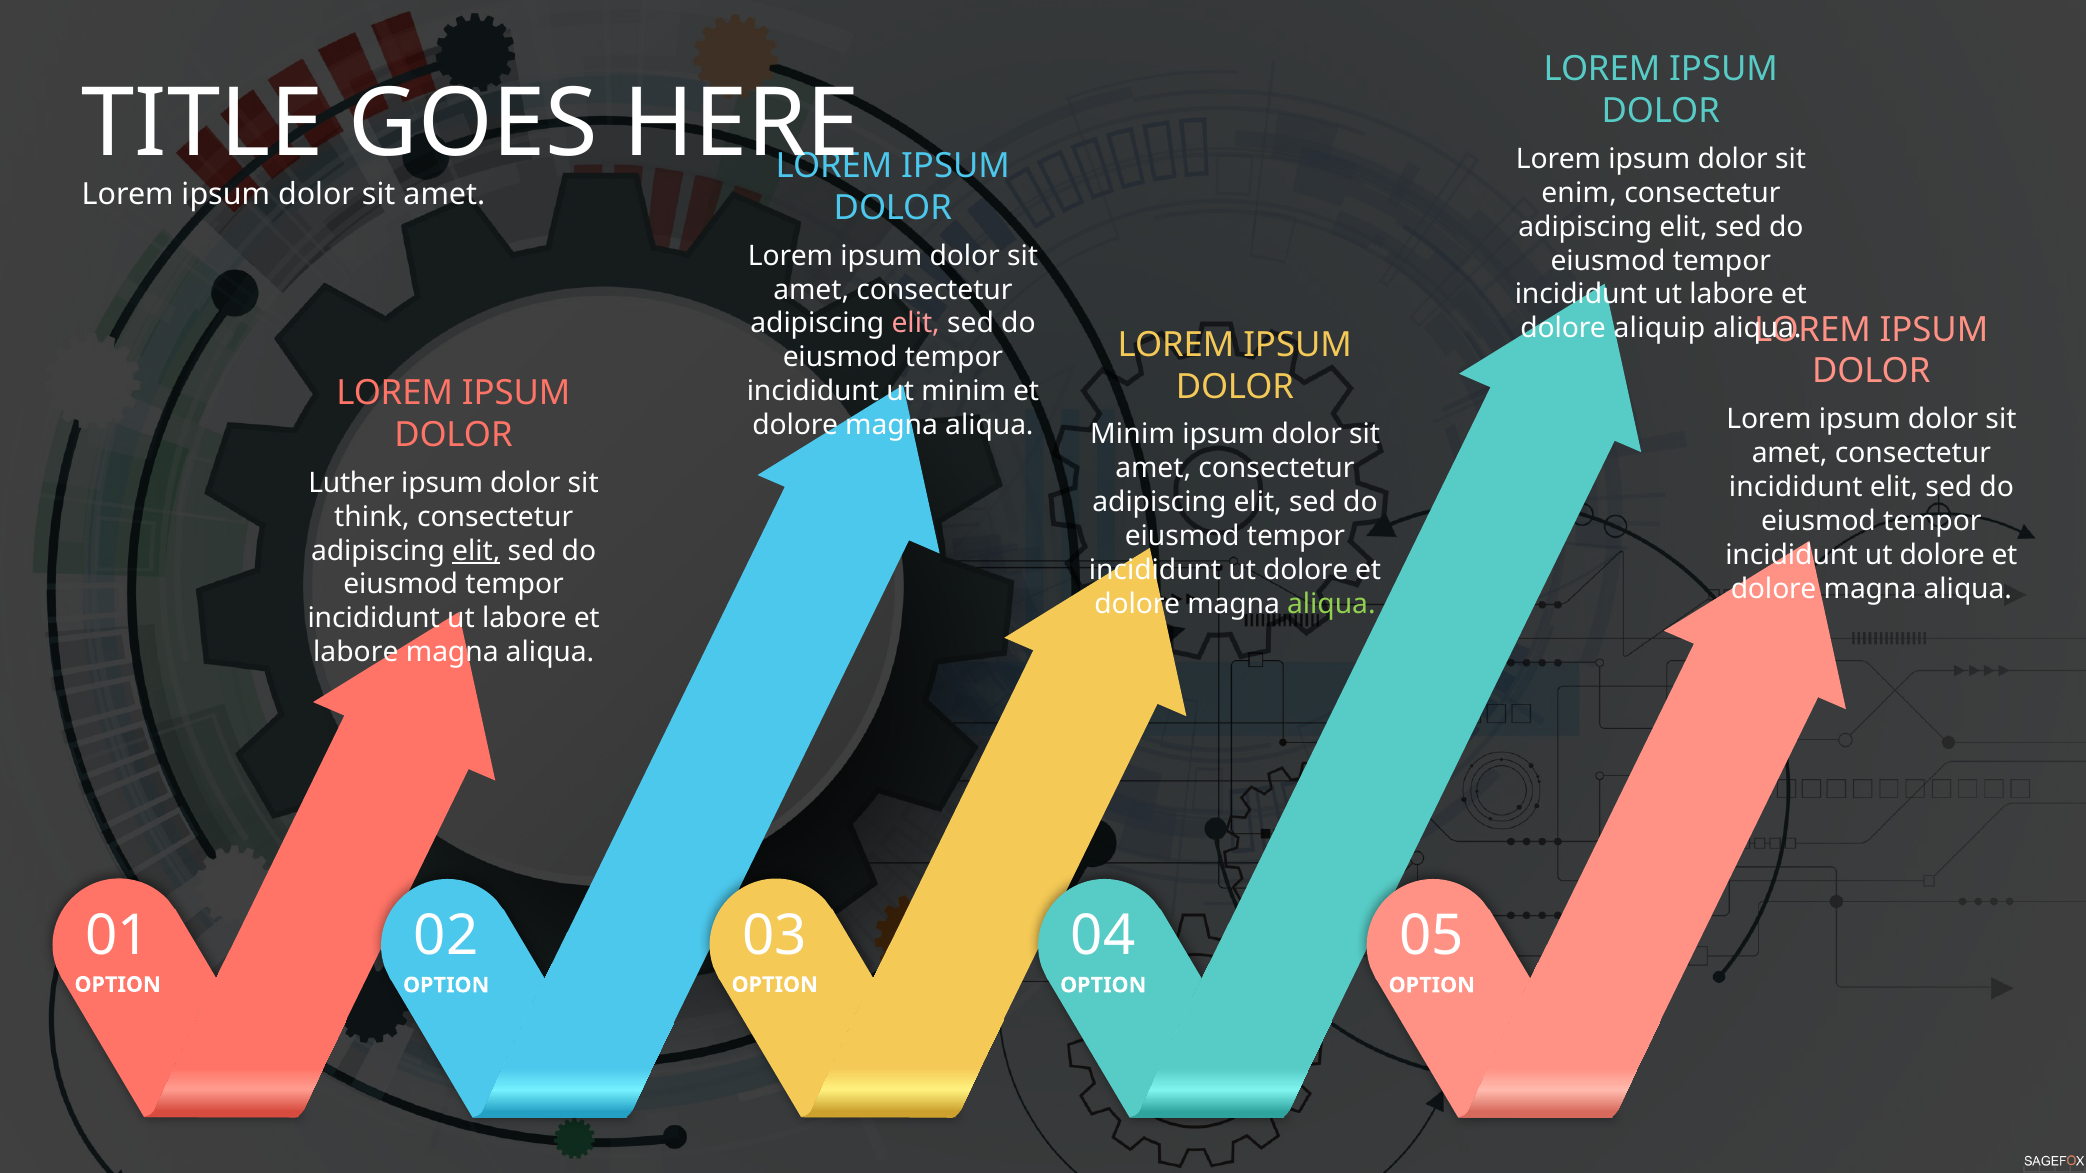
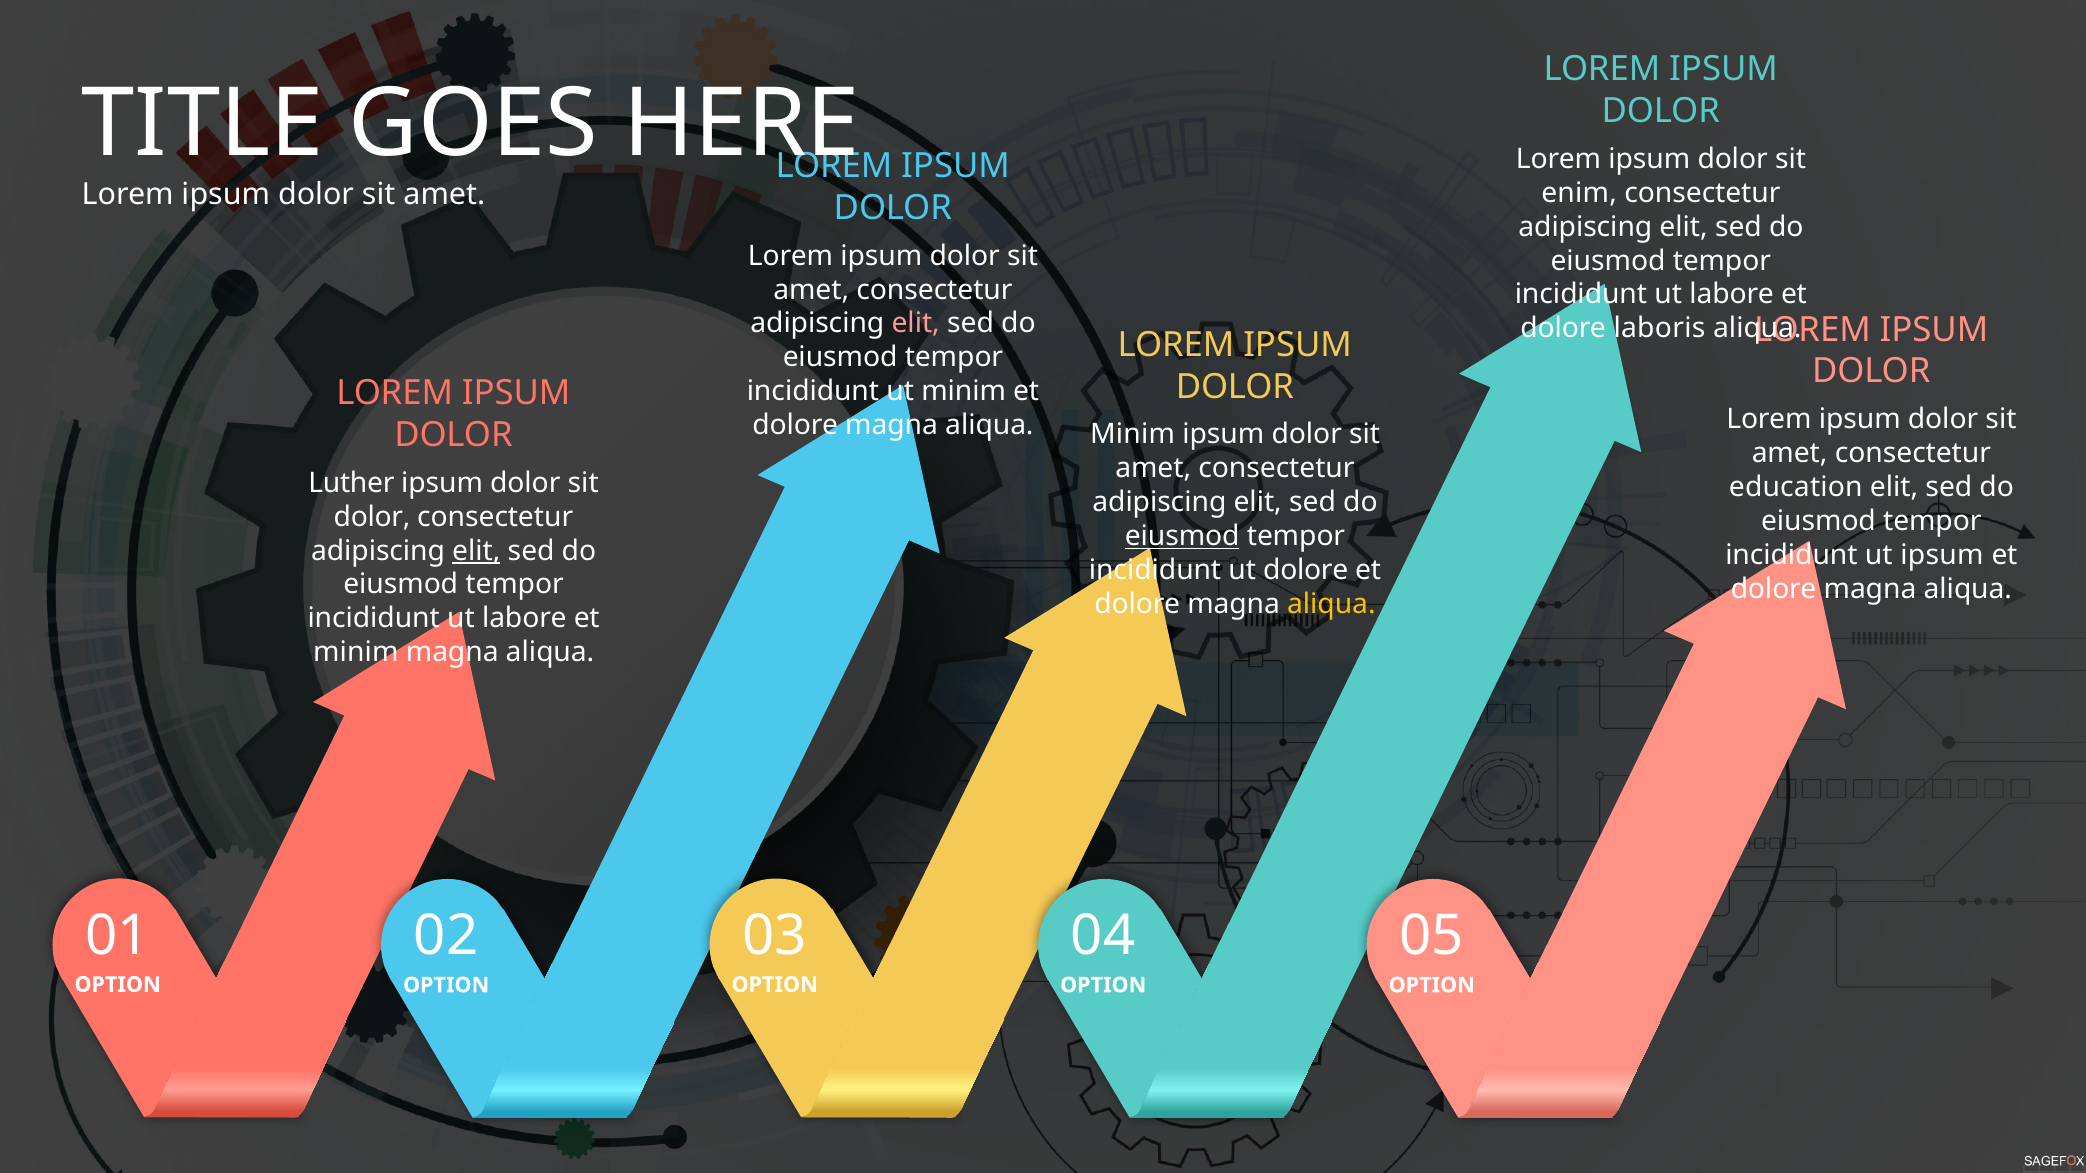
aliquip: aliquip -> laboris
incididunt at (1796, 487): incididunt -> education
think at (372, 517): think -> dolor
eiusmod at (1182, 536) underline: none -> present
dolore at (1942, 555): dolore -> ipsum
aliqua at (1331, 604) colour: light green -> yellow
labore at (356, 653): labore -> minim
